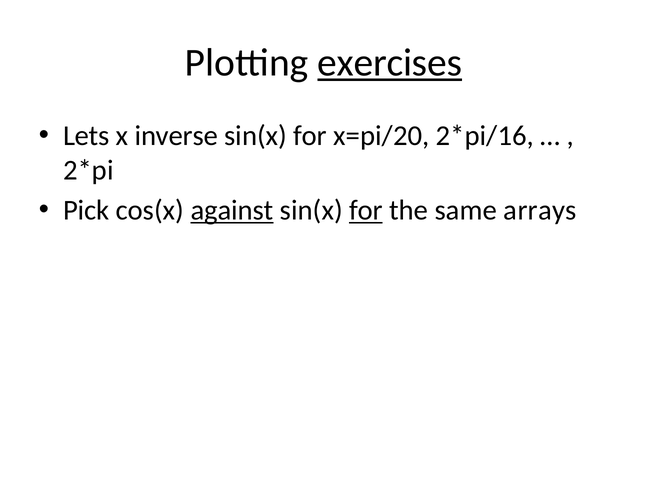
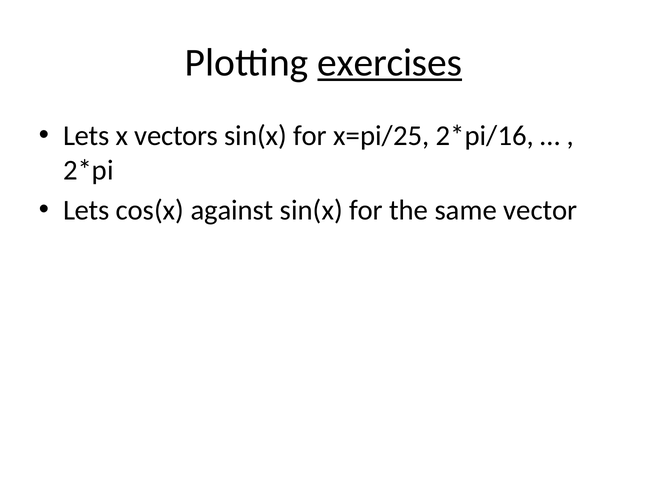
inverse: inverse -> vectors
x=pi/20: x=pi/20 -> x=pi/25
Pick at (86, 211): Pick -> Lets
against underline: present -> none
for at (366, 211) underline: present -> none
arrays: arrays -> vector
